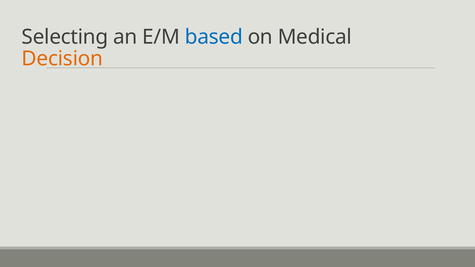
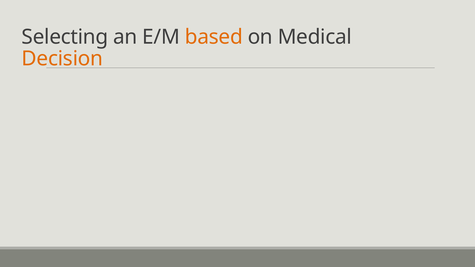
based colour: blue -> orange
